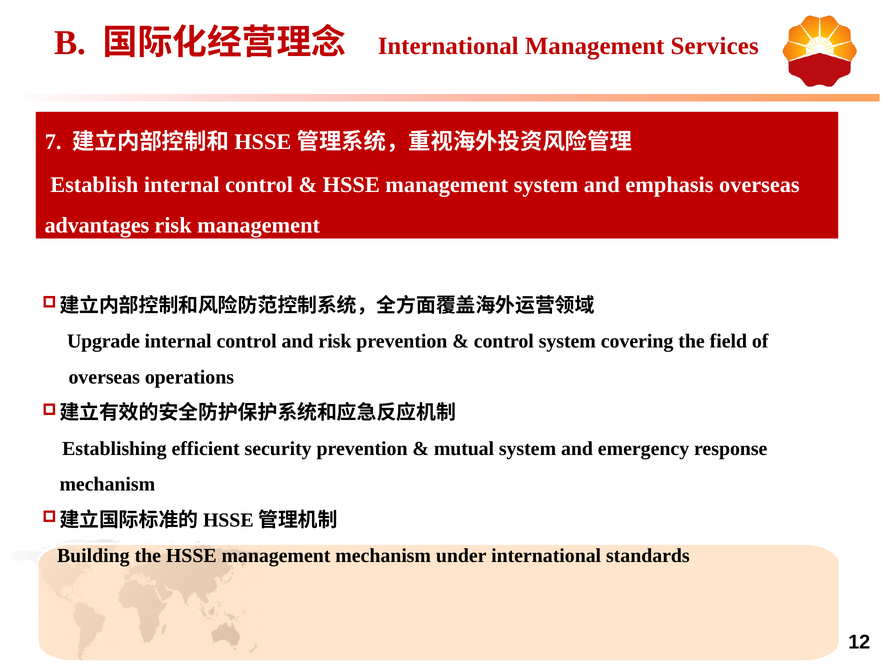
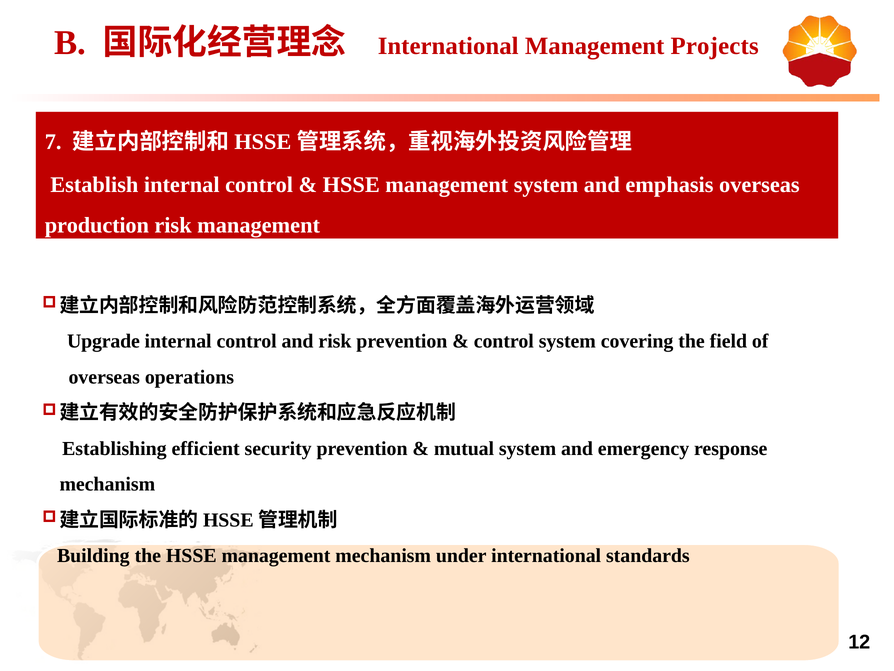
Services: Services -> Projects
advantages: advantages -> production
